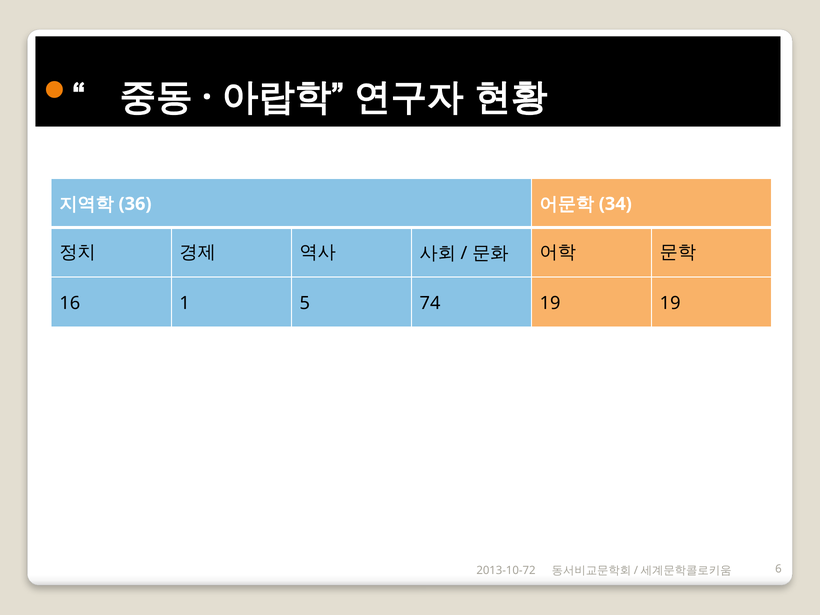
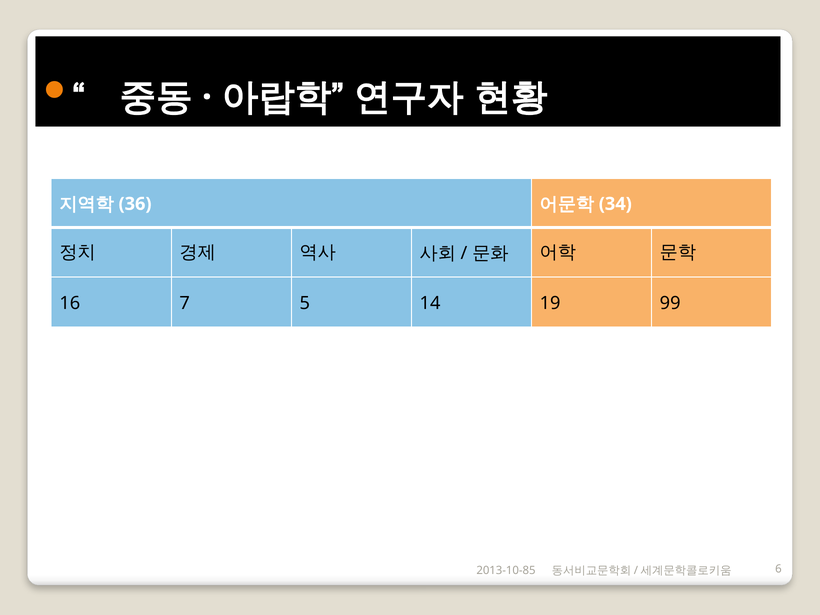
1: 1 -> 7
74: 74 -> 14
19 19: 19 -> 99
2013-10-72: 2013-10-72 -> 2013-10-85
